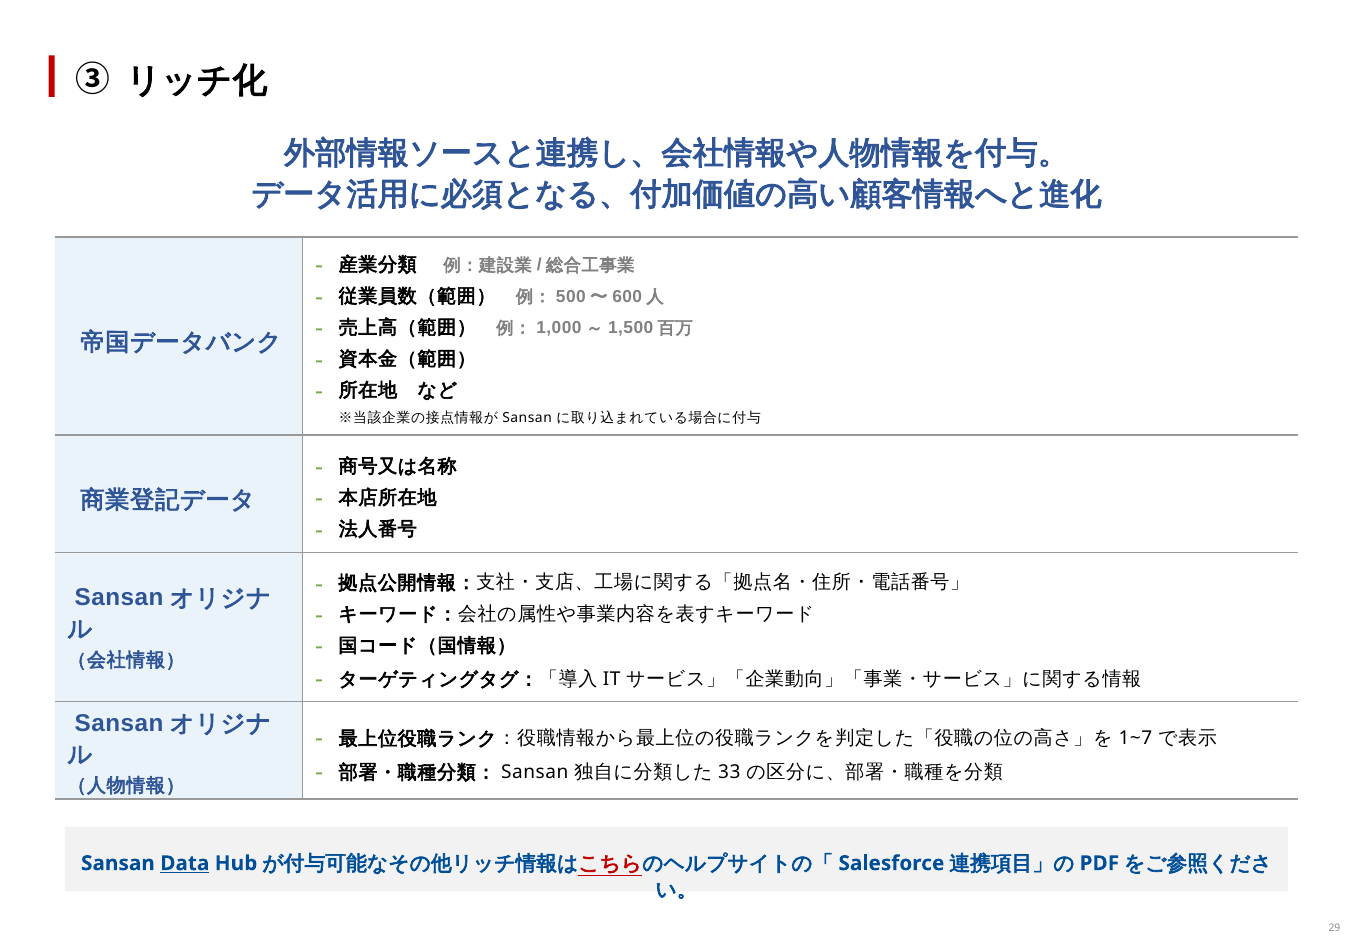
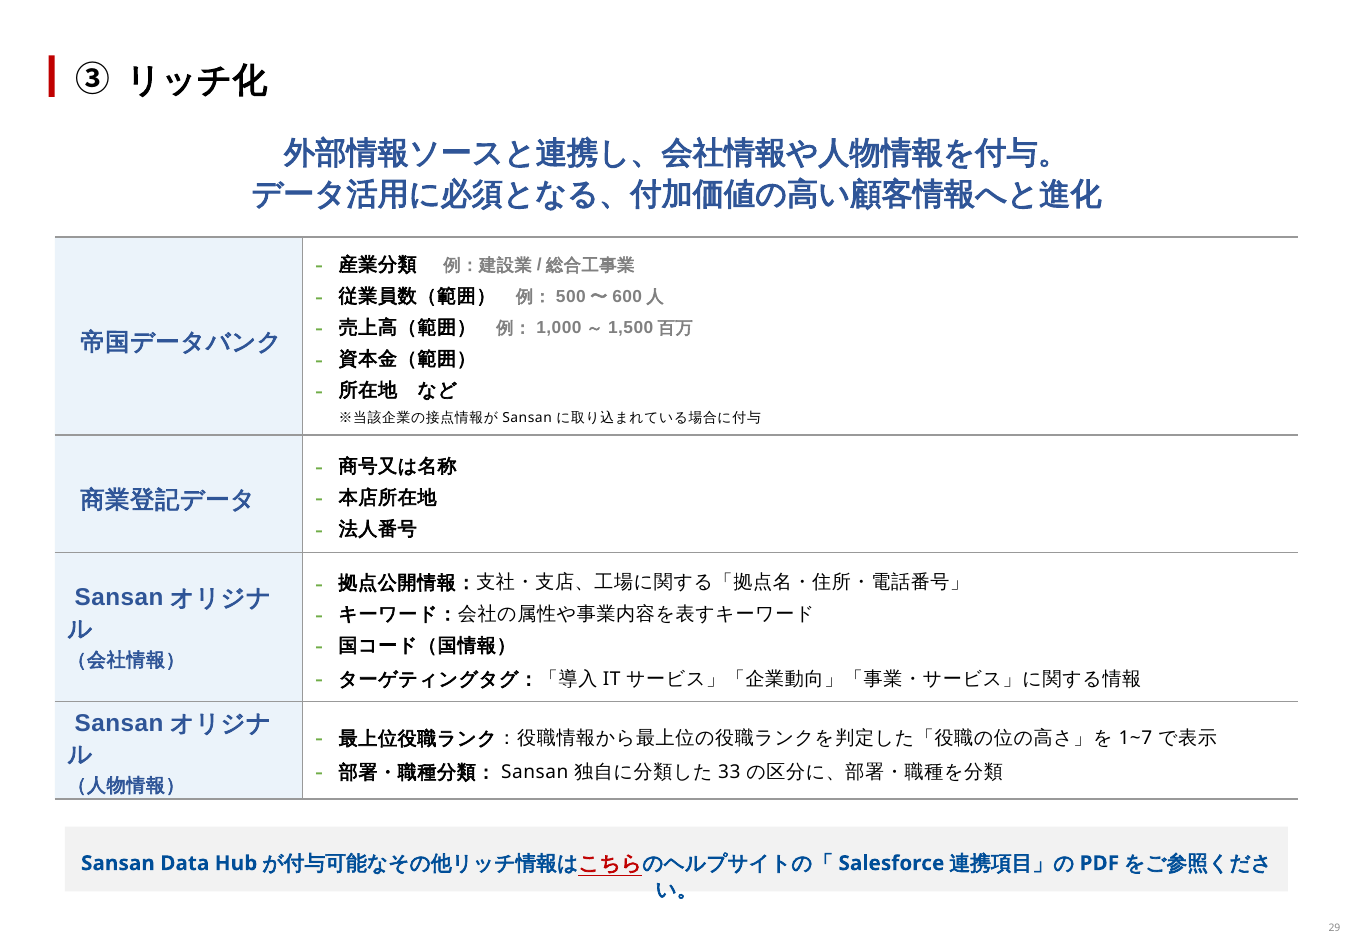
Data underline: present -> none
